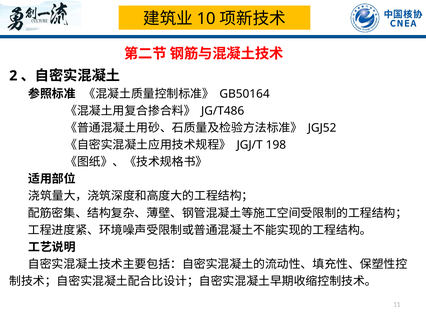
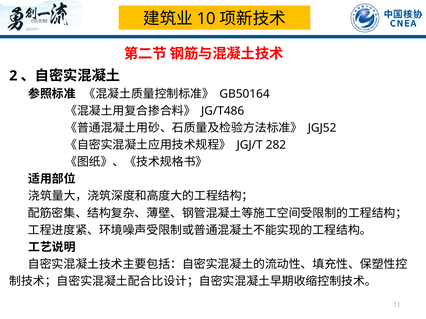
198: 198 -> 282
